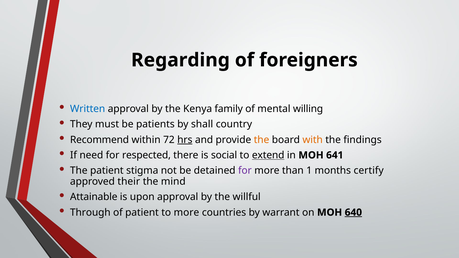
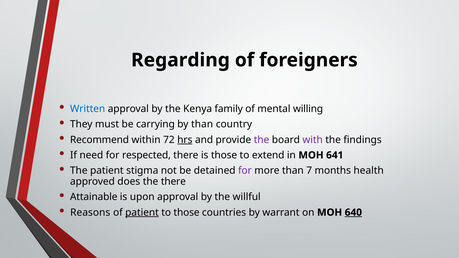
patients: patients -> carrying
by shall: shall -> than
the at (262, 140) colour: orange -> purple
with colour: orange -> purple
is social: social -> those
extend underline: present -> none
1: 1 -> 7
certify: certify -> health
their: their -> does
the mind: mind -> there
Through: Through -> Reasons
patient at (142, 213) underline: none -> present
to more: more -> those
